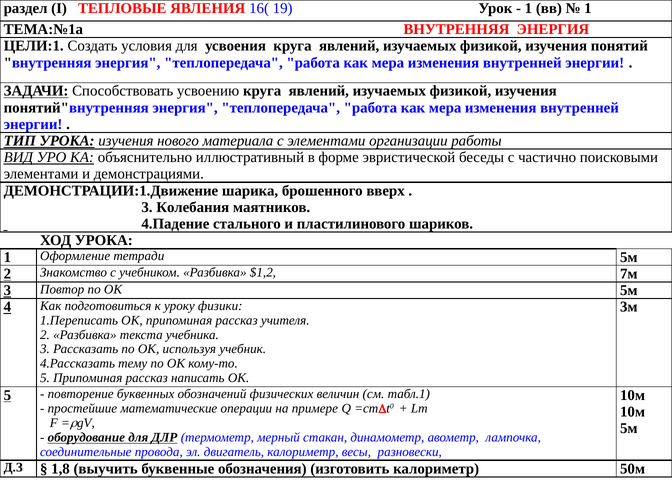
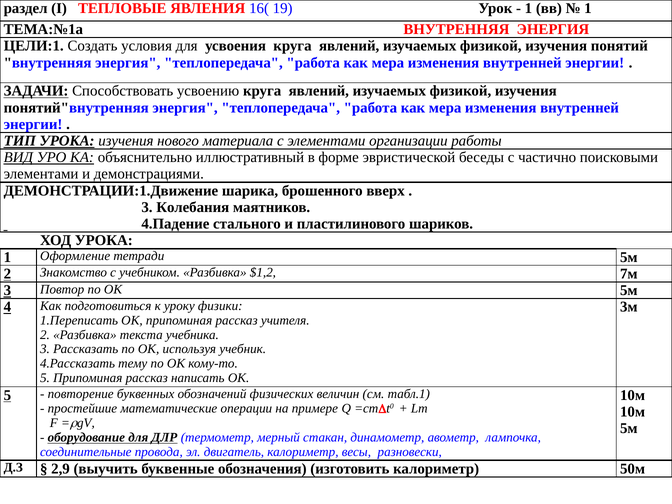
1,8: 1,8 -> 2,9
